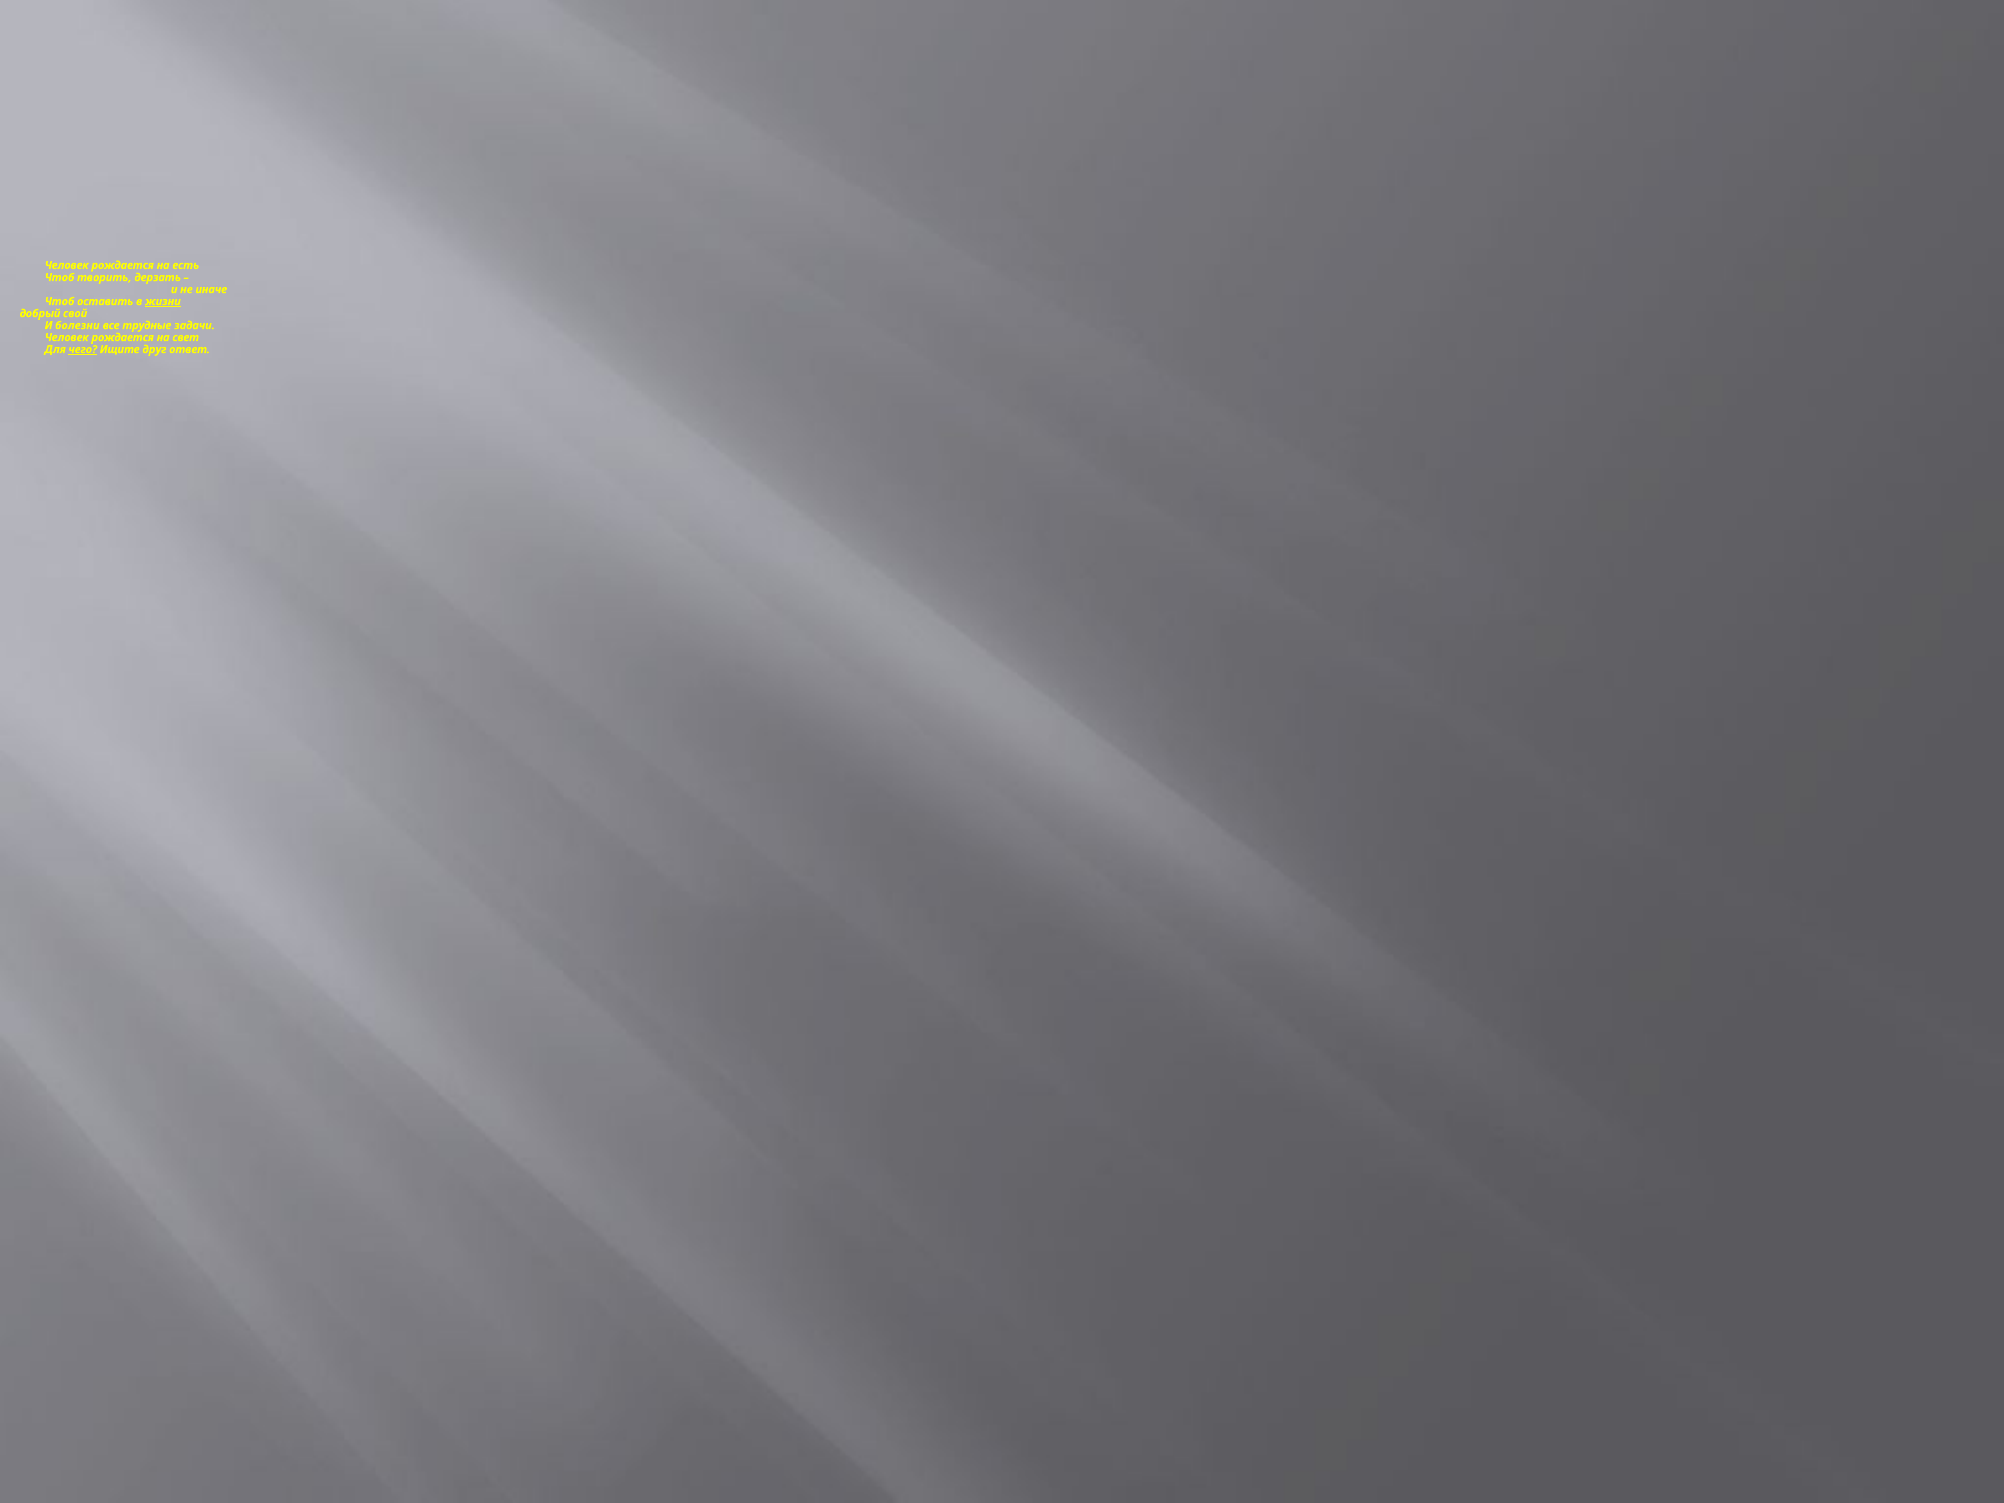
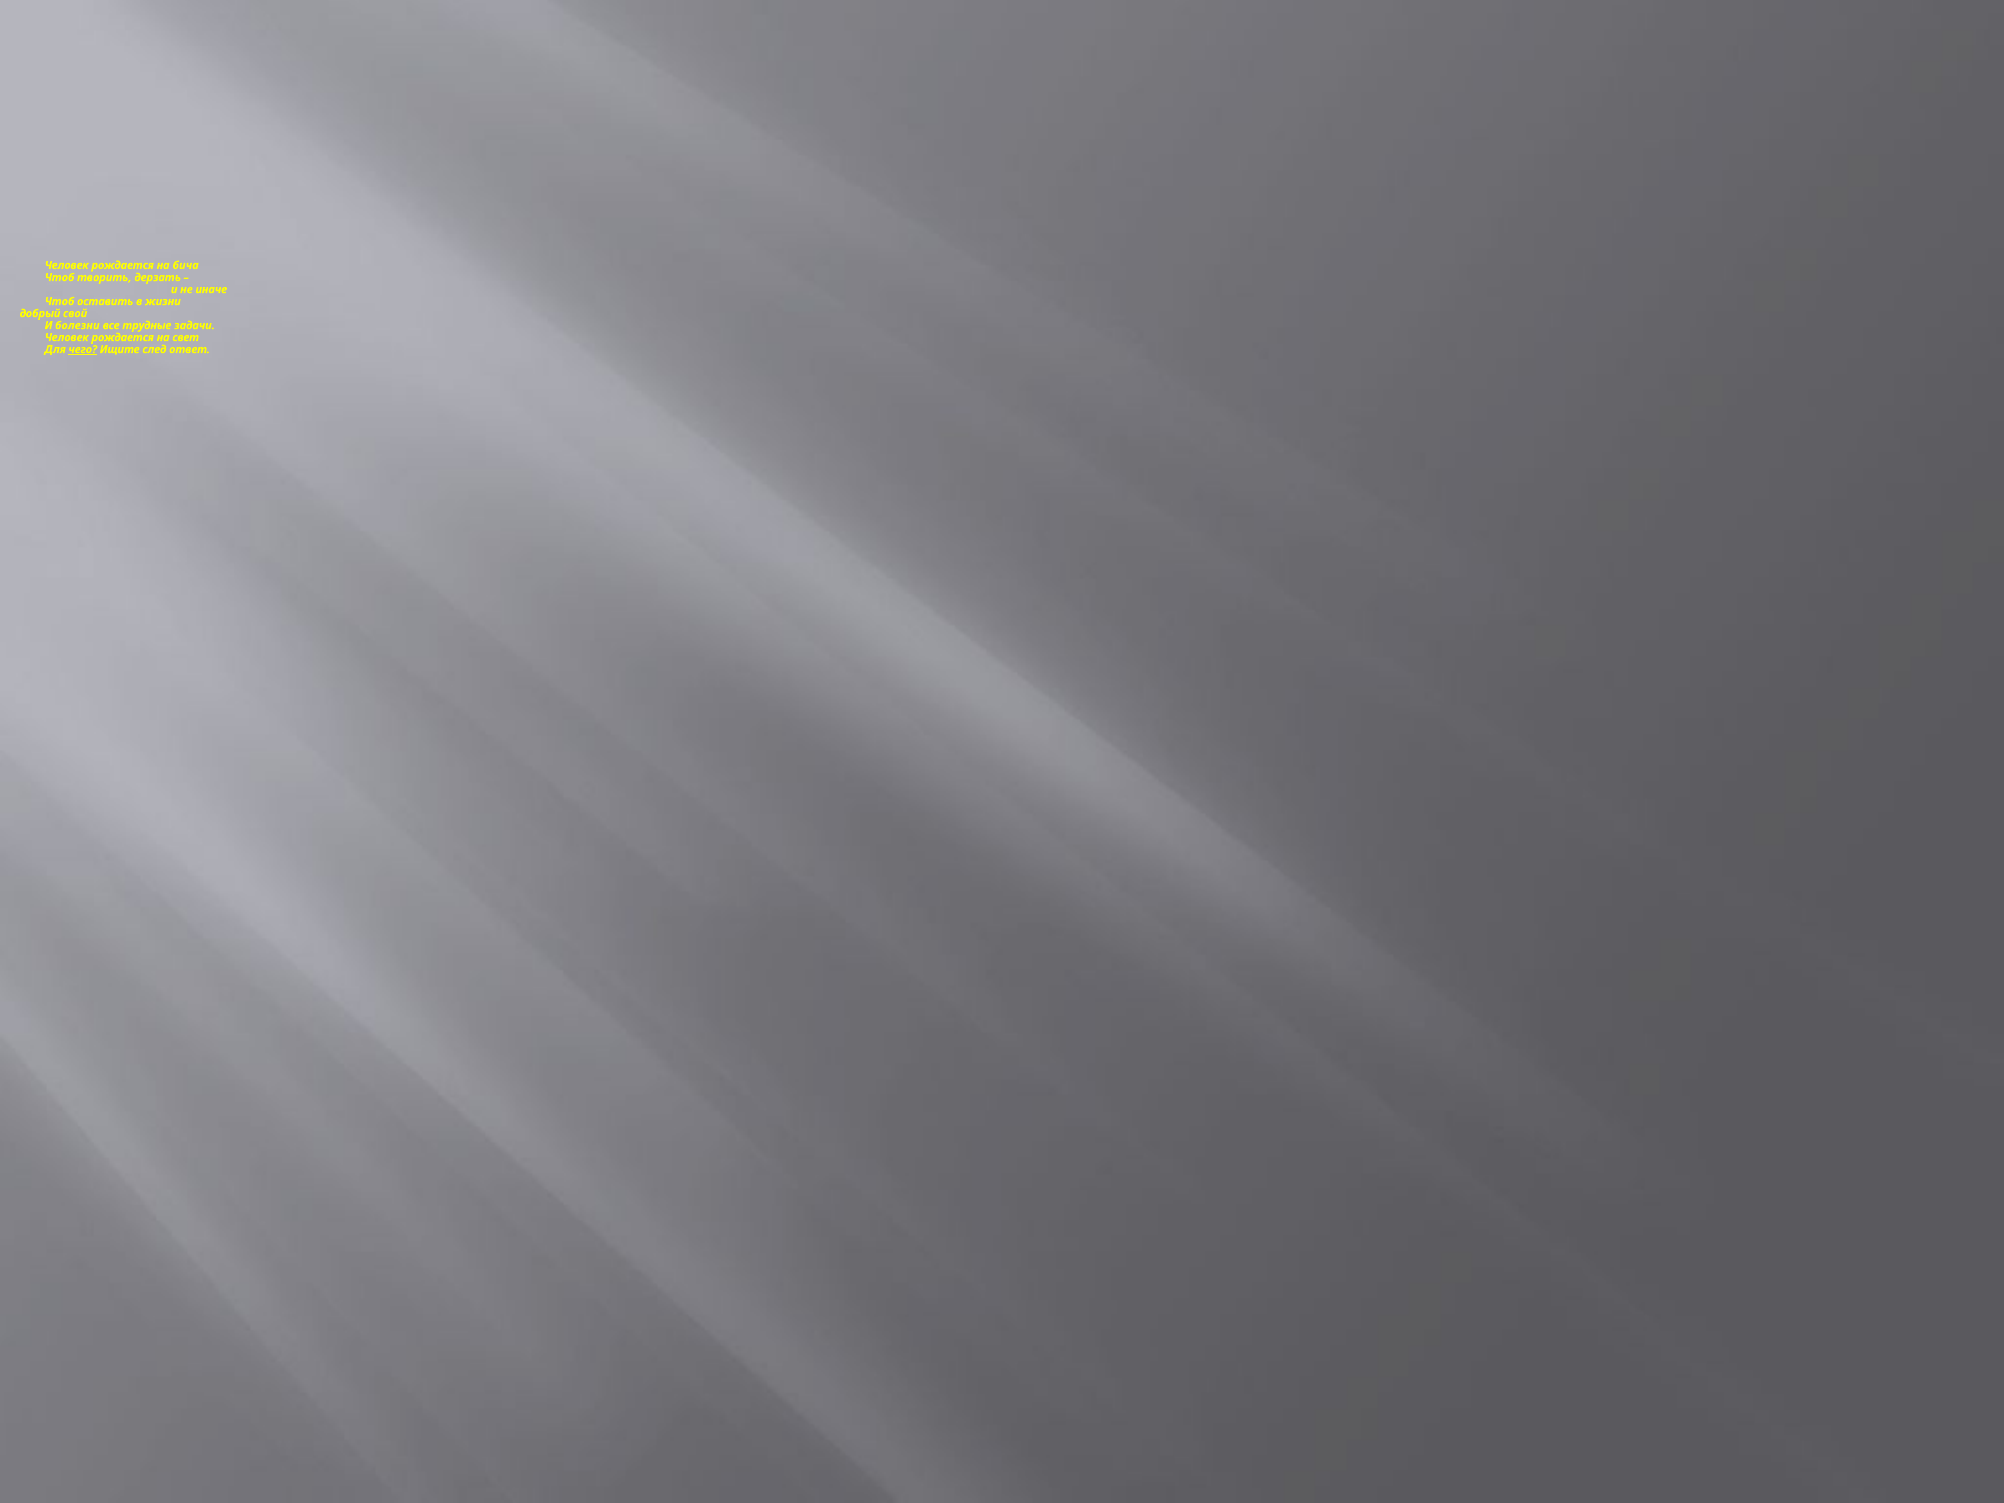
есть: есть -> бича
жизни underline: present -> none
друг: друг -> след
